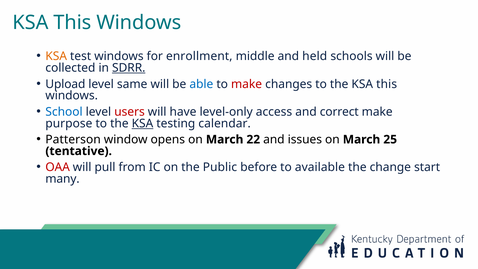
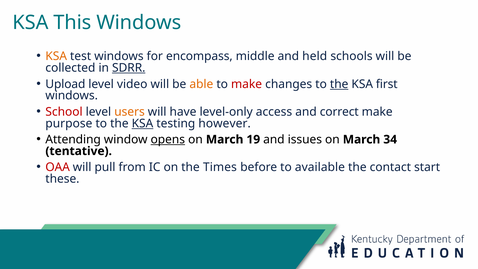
enrollment: enrollment -> encompass
same: same -> video
able colour: blue -> orange
the at (339, 84) underline: none -> present
this at (387, 84): this -> first
School colour: blue -> red
users colour: red -> orange
calendar: calendar -> however
Patterson: Patterson -> Attending
opens underline: none -> present
22: 22 -> 19
25: 25 -> 34
Public: Public -> Times
change: change -> contact
many: many -> these
